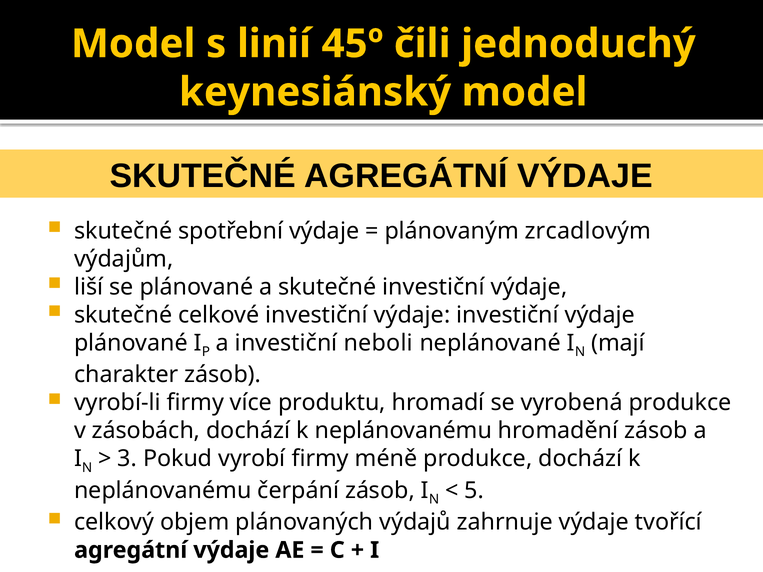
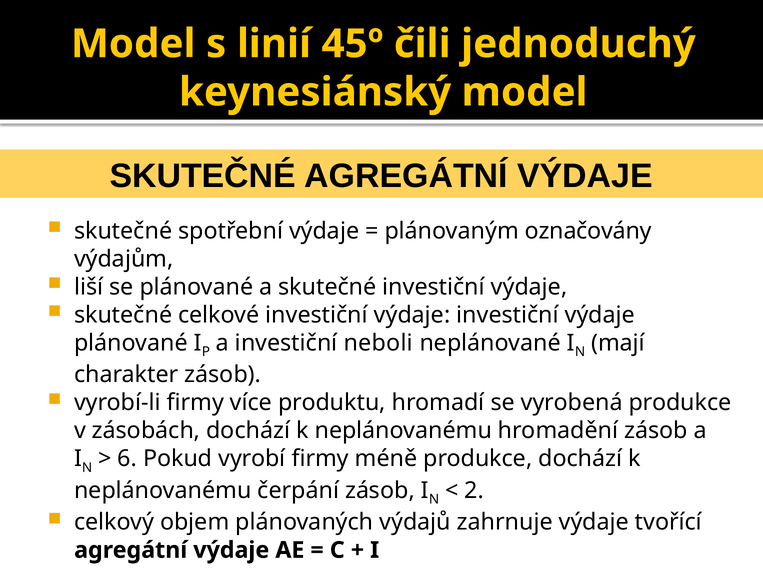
zrcadlovým: zrcadlovým -> označovány
3: 3 -> 6
5: 5 -> 2
